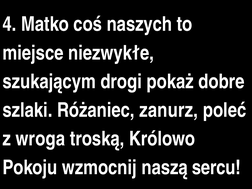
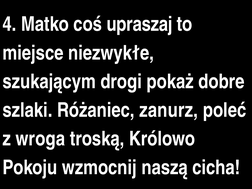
naszych: naszych -> upraszaj
sercu: sercu -> cicha
